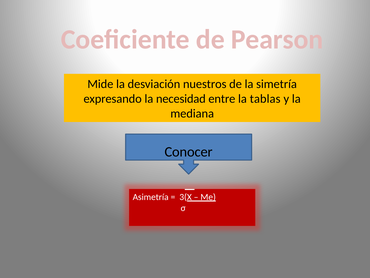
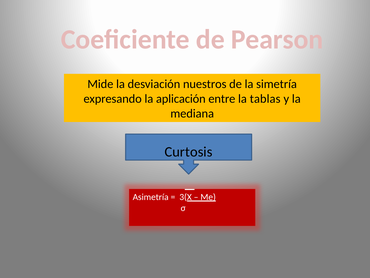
necesidad: necesidad -> aplicación
Conocer: Conocer -> Curtosis
